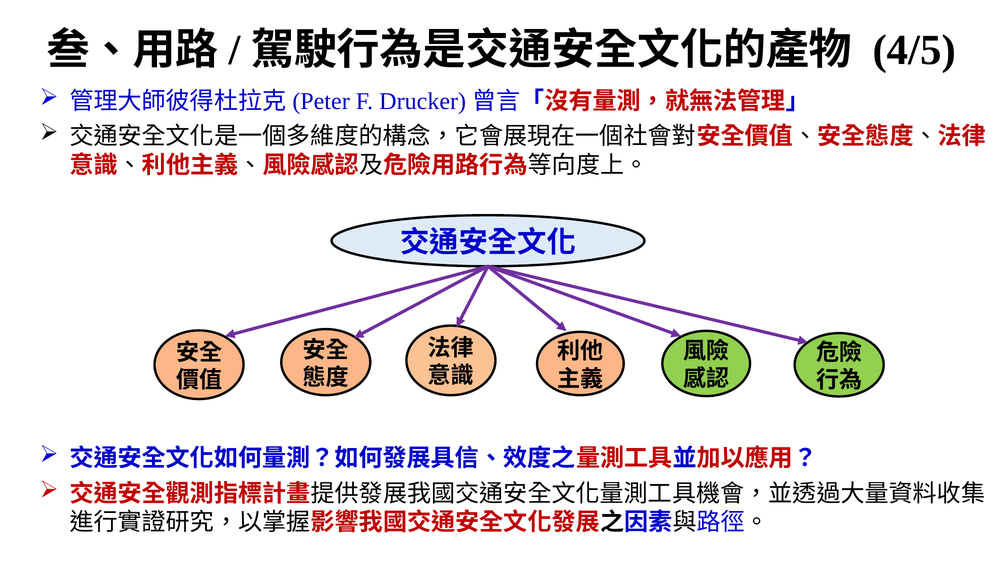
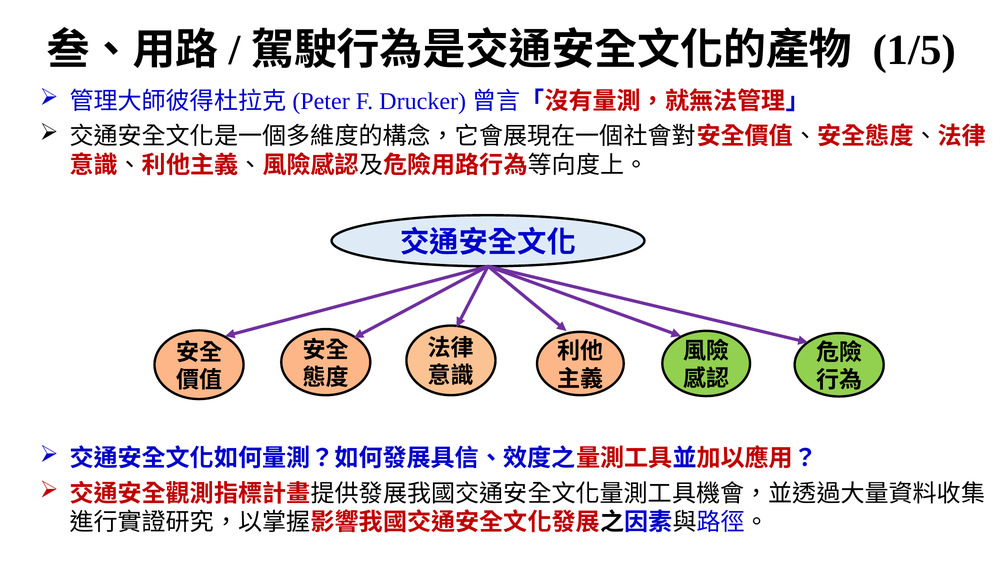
4/5: 4/5 -> 1/5
